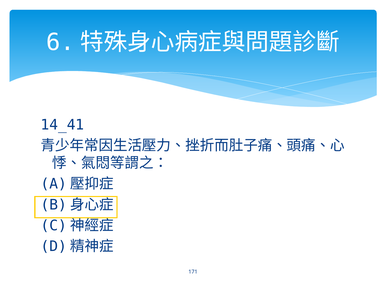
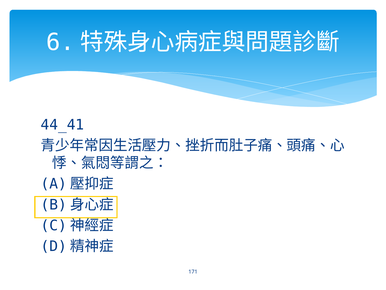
14_41: 14_41 -> 44_41
